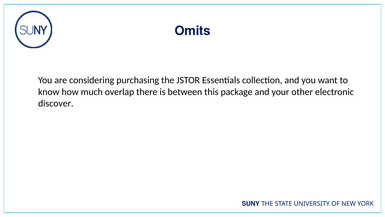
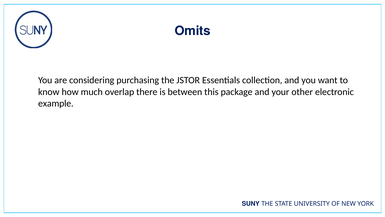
discover: discover -> example
